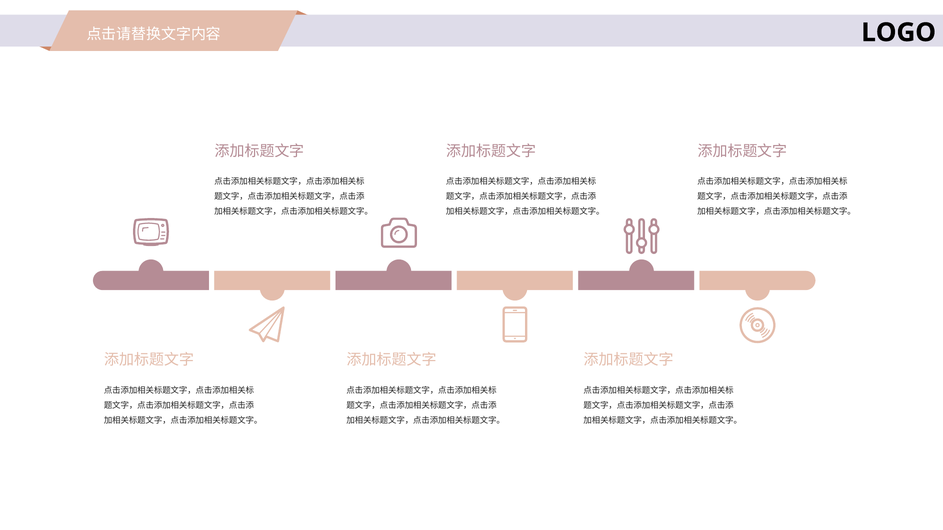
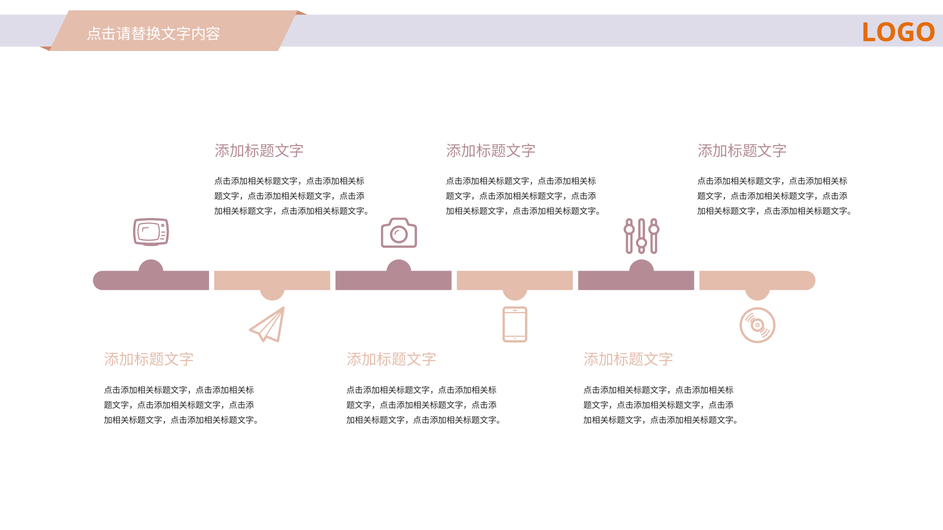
LOGO colour: black -> orange
